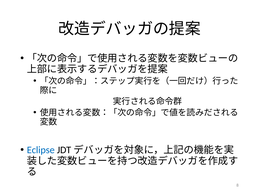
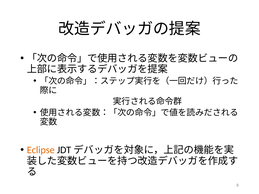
Eclipse colour: blue -> orange
